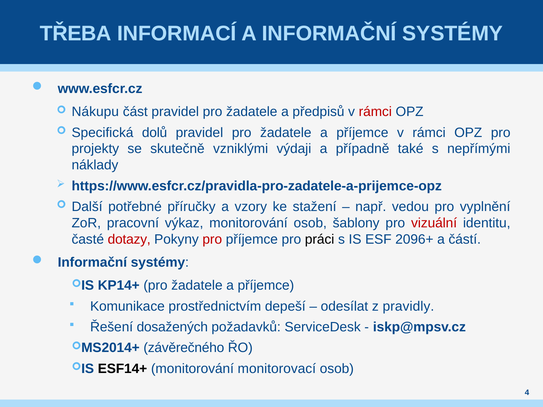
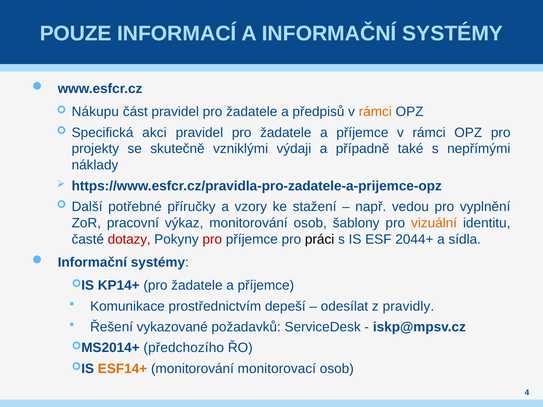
TŘEBA: TŘEBA -> POUZE
rámci at (375, 112) colour: red -> orange
dolů: dolů -> akci
vizuální colour: red -> orange
2096+: 2096+ -> 2044+
částí: částí -> sídla
dosažených: dosažených -> vykazované
závěrečného: závěrečného -> předchozího
ESF14+ colour: black -> orange
